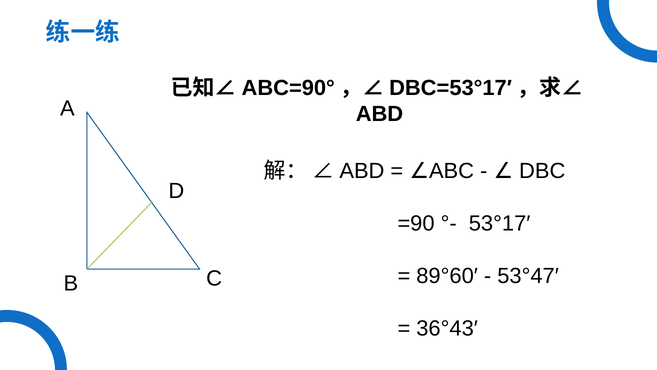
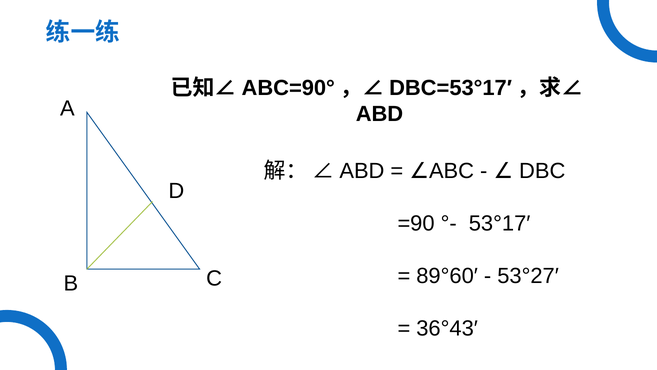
53°47′: 53°47′ -> 53°27′
